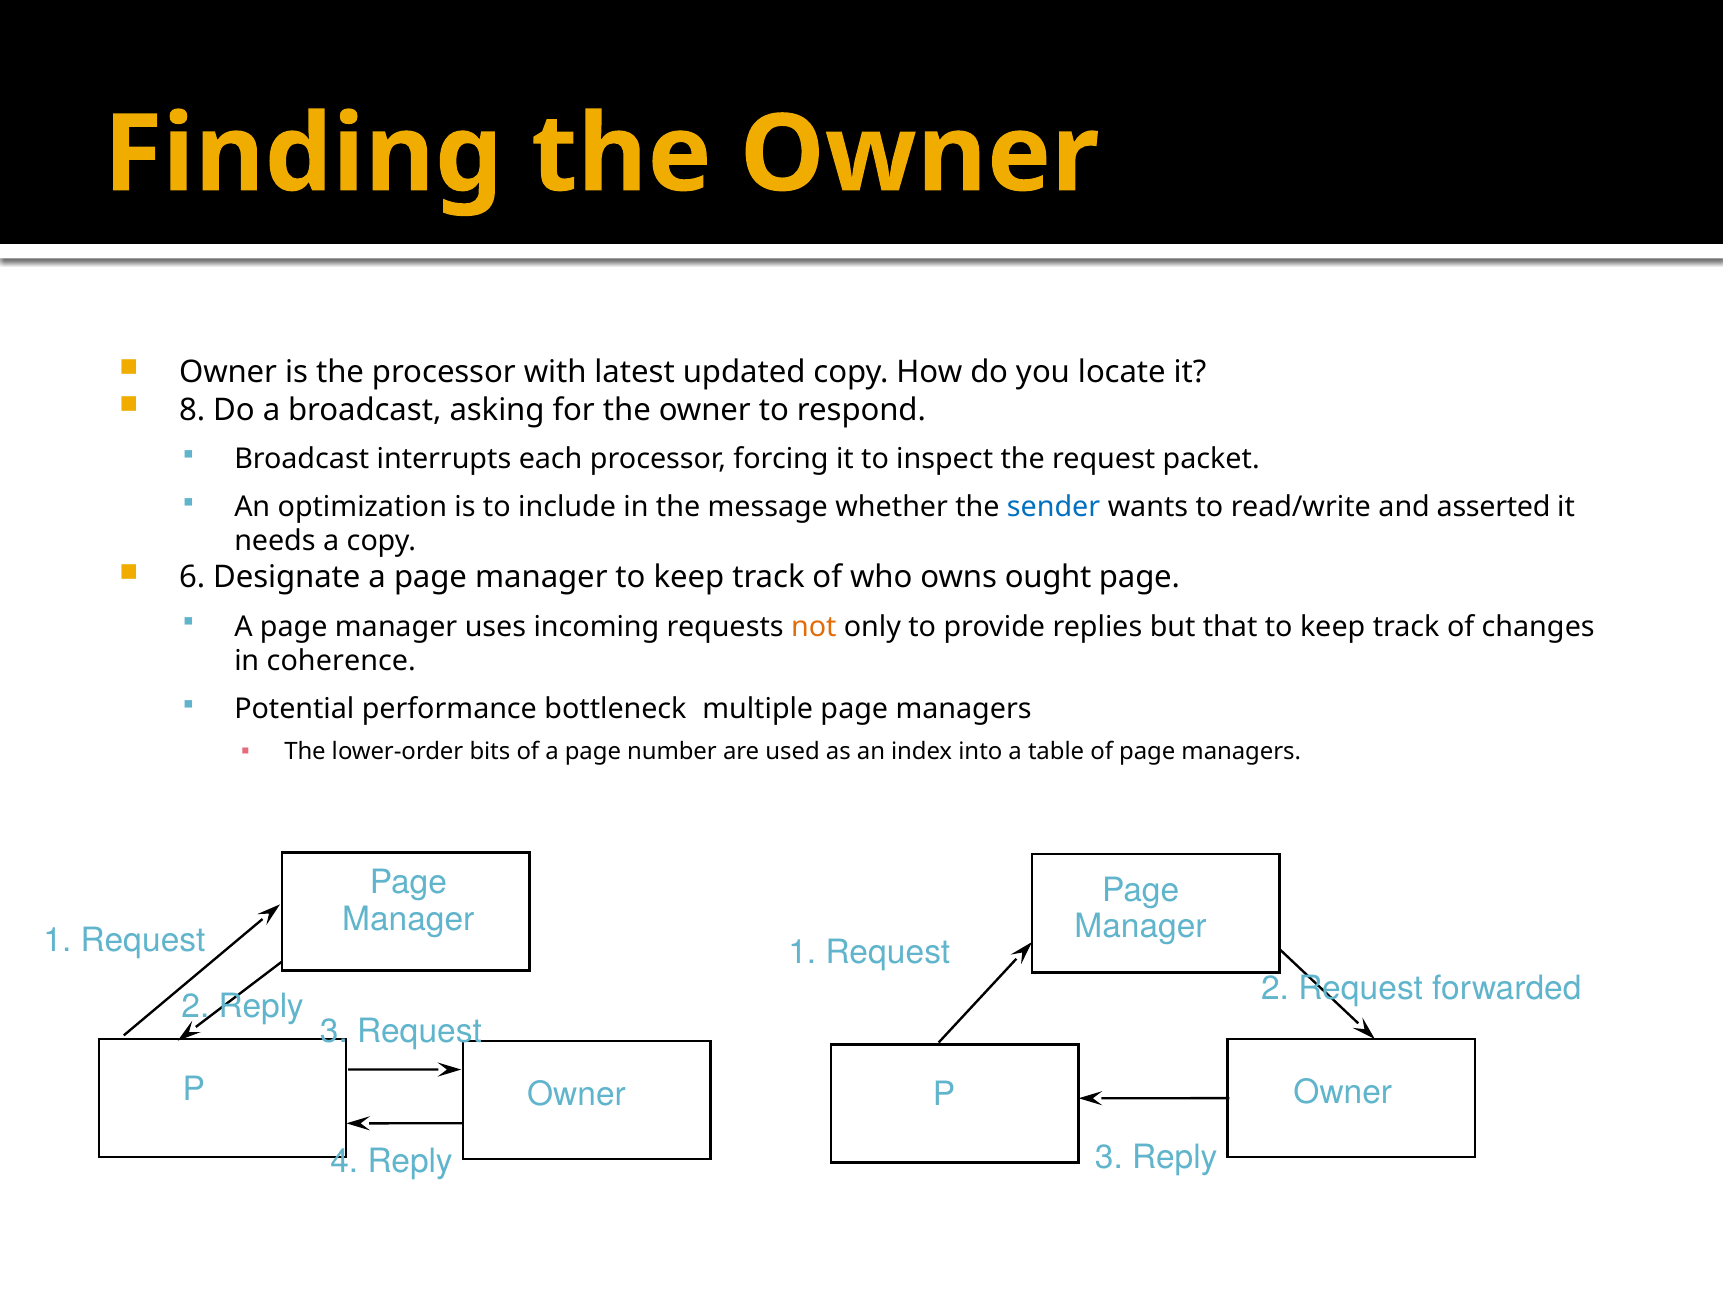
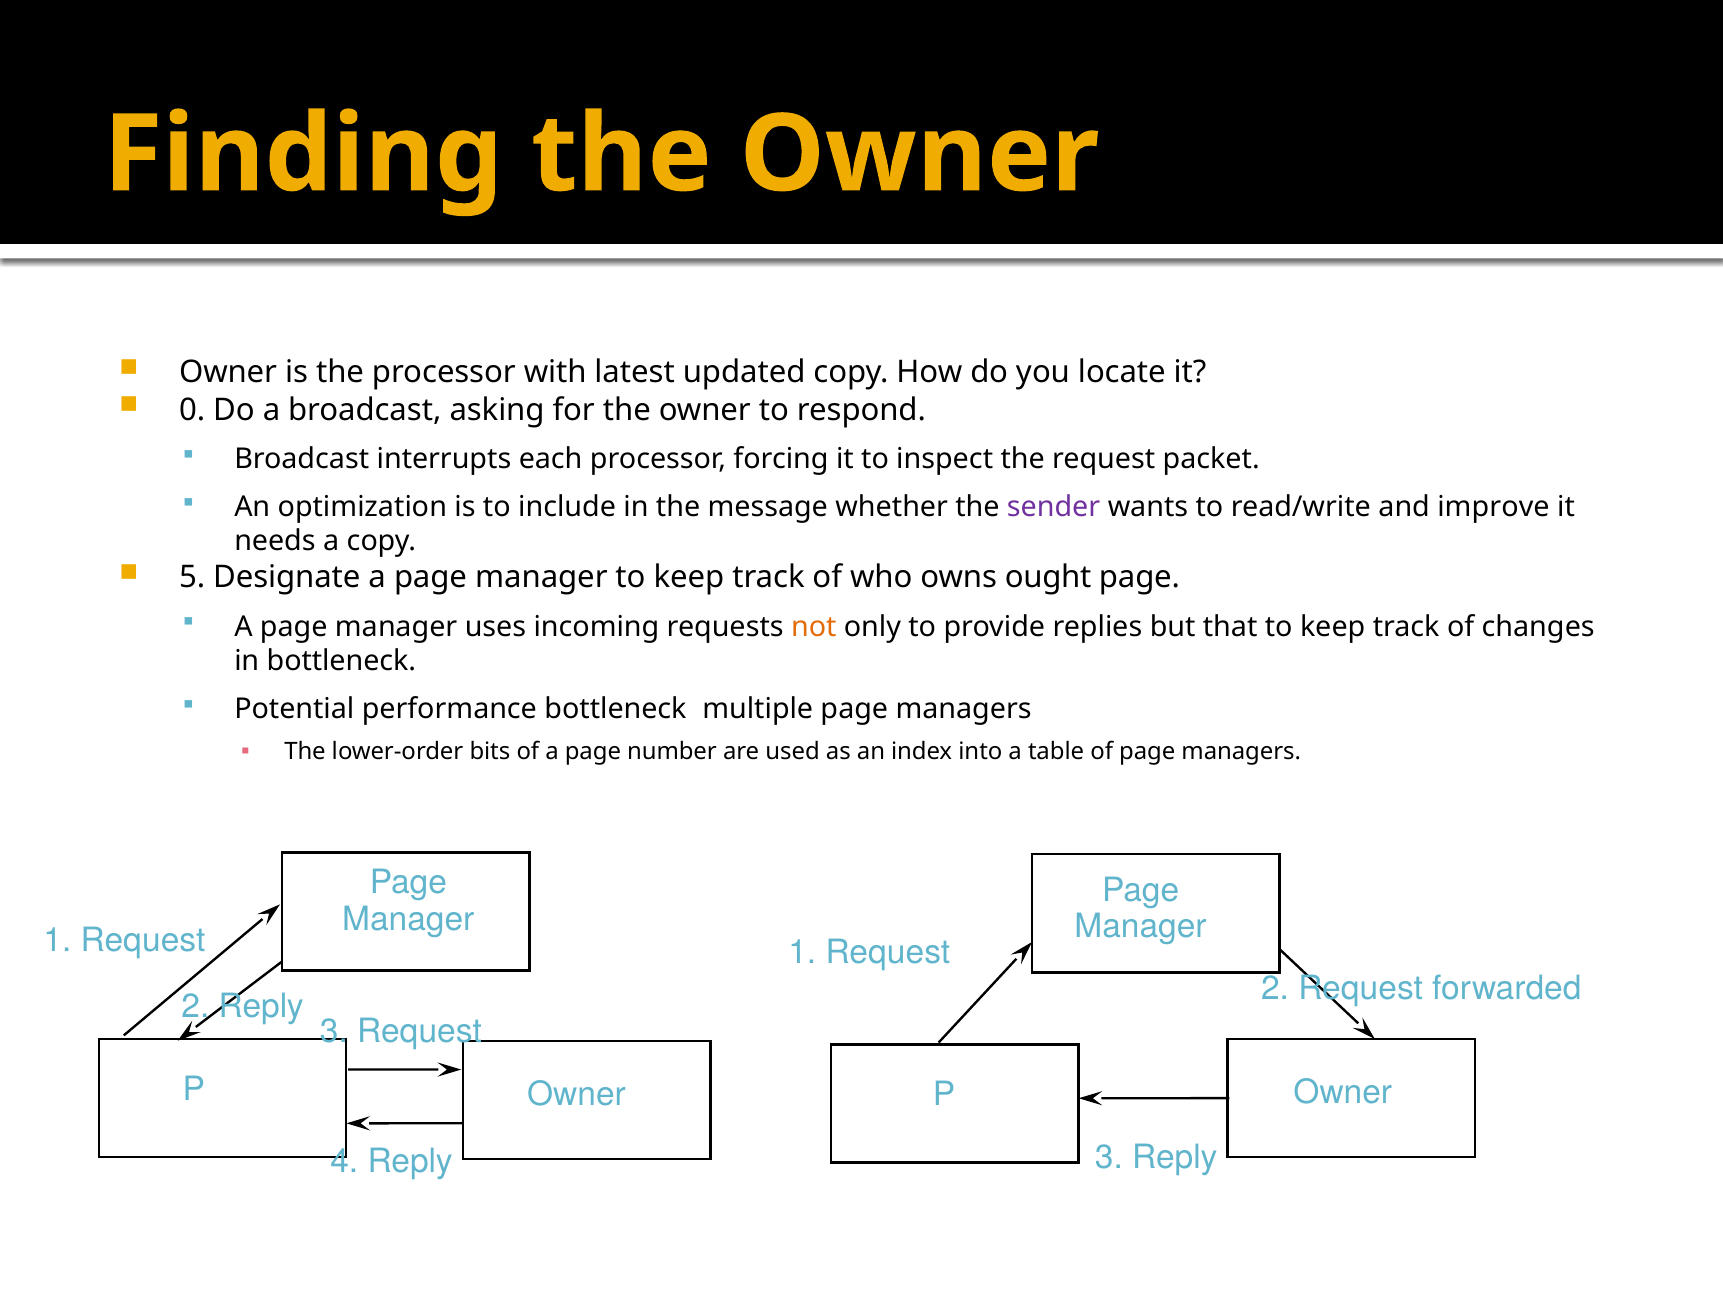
8: 8 -> 0
sender colour: blue -> purple
asserted: asserted -> improve
6: 6 -> 5
in coherence: coherence -> bottleneck
